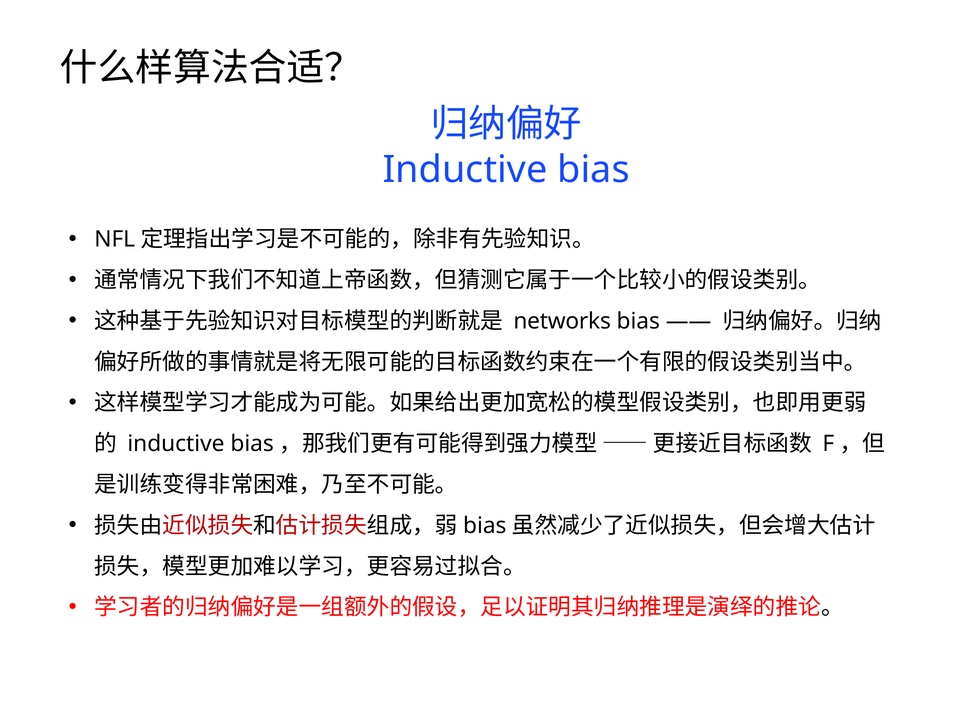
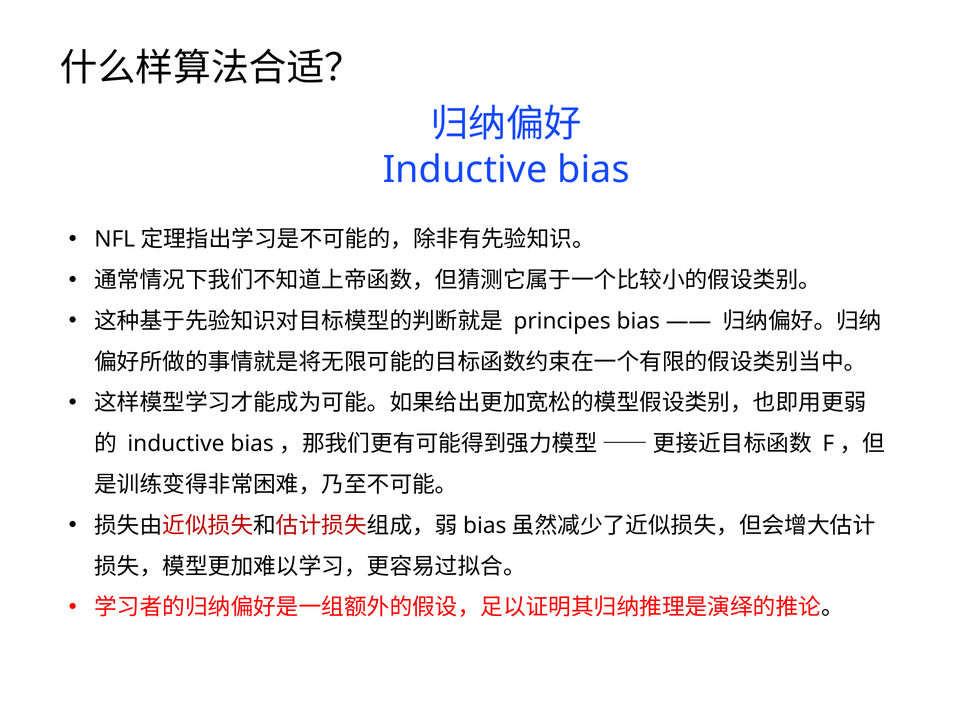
networks: networks -> principes
